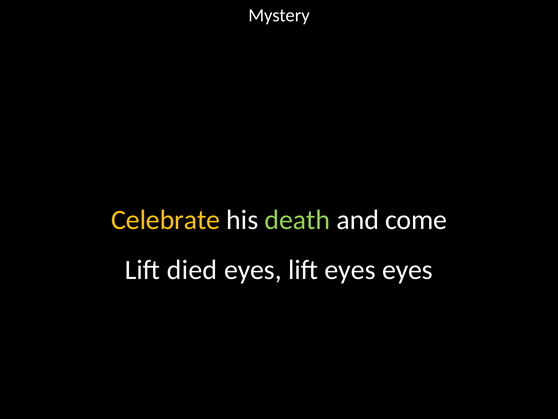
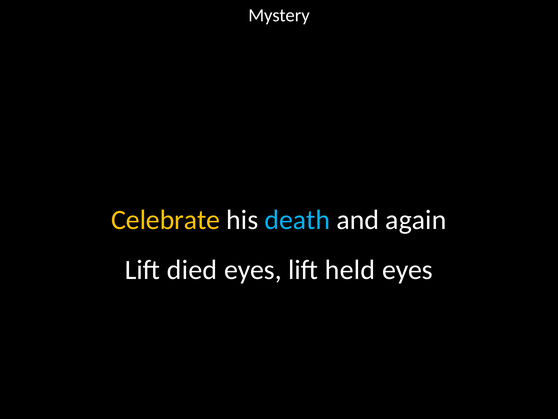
death colour: light green -> light blue
come: come -> again
lift eyes: eyes -> held
